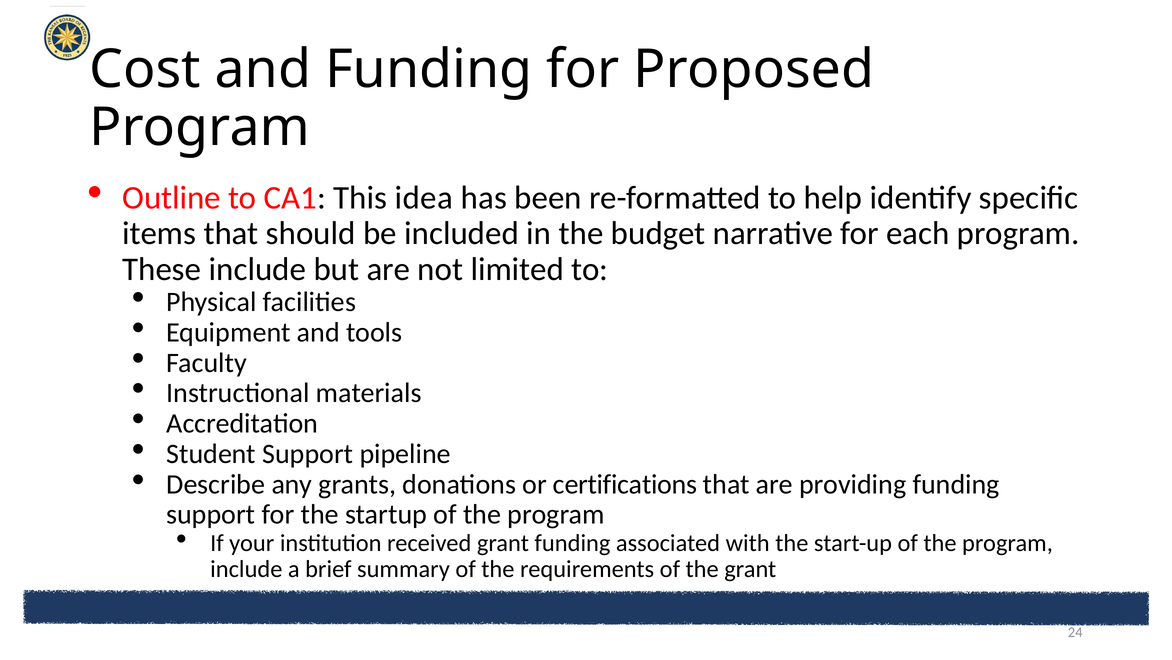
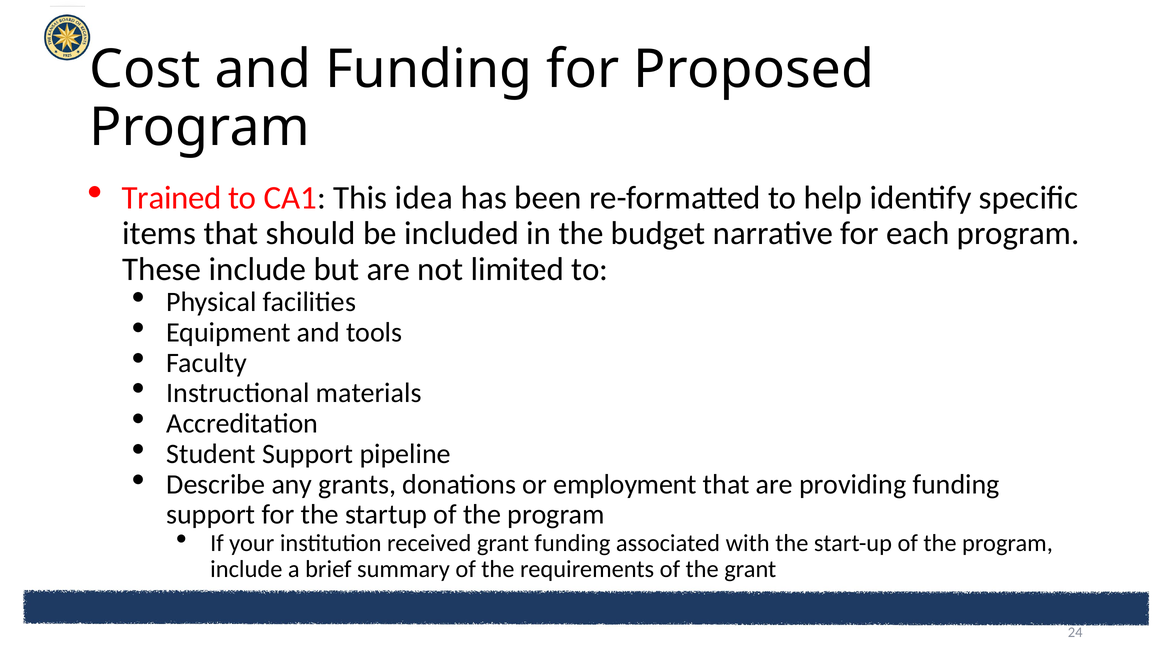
Outline: Outline -> Trained
certifications: certifications -> employment
